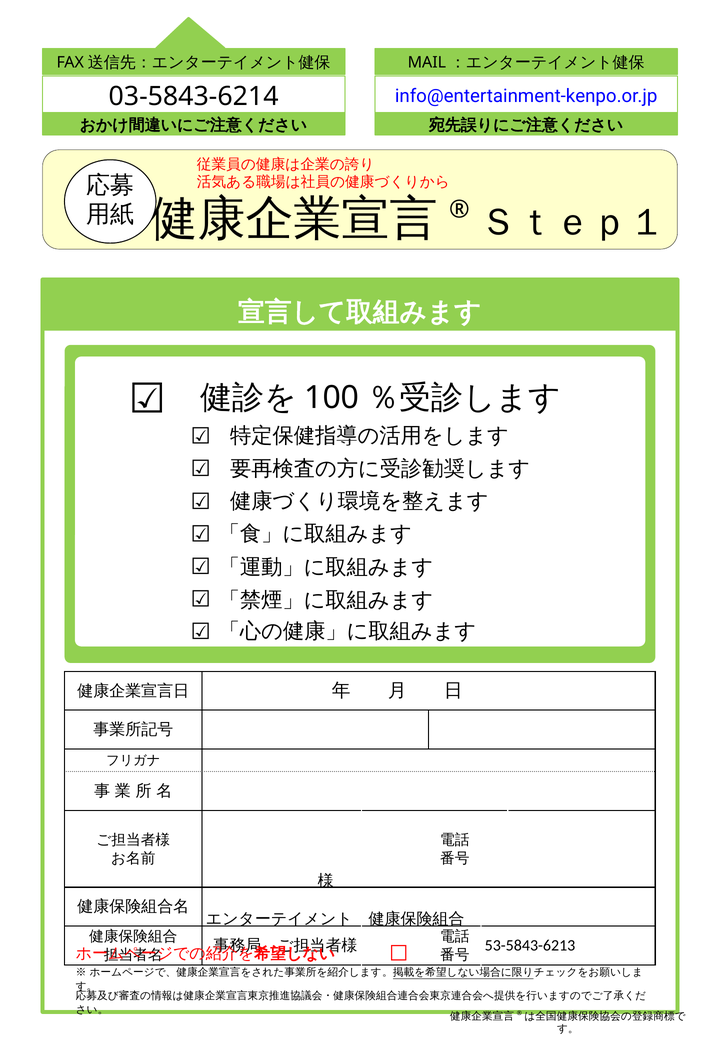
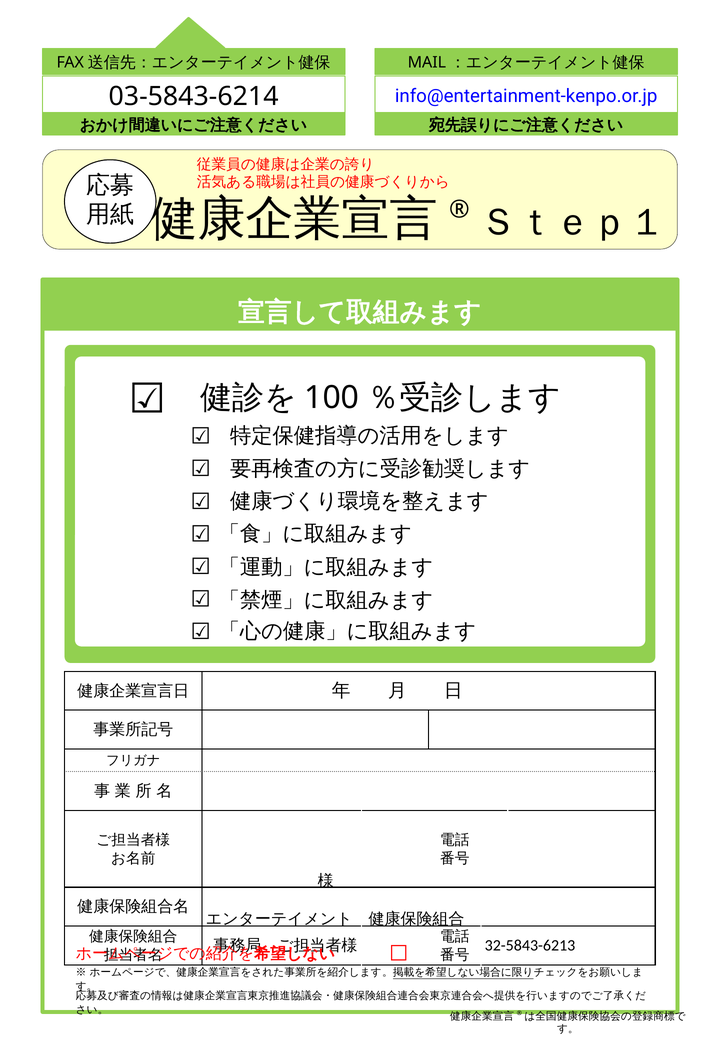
53-5843-6213: 53-5843-6213 -> 32-5843-6213
